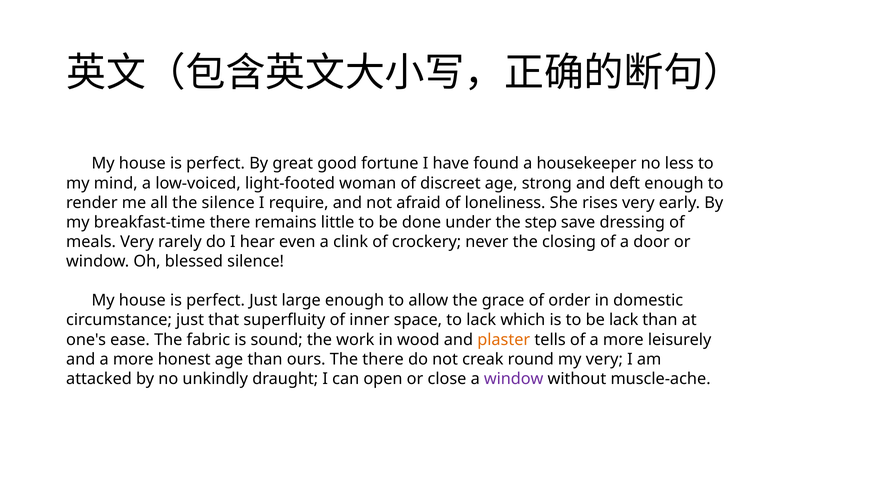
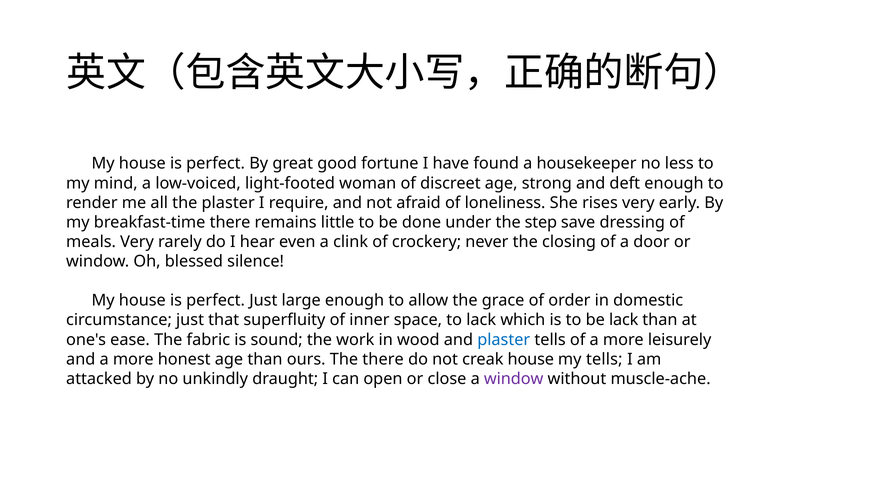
the silence: silence -> plaster
plaster at (504, 340) colour: orange -> blue
creak round: round -> house
my very: very -> tells
